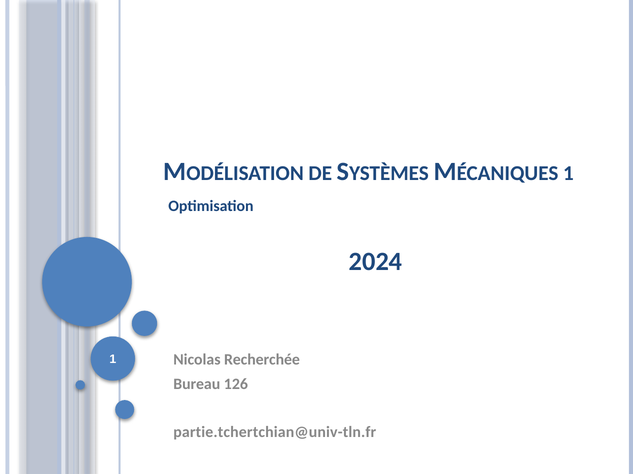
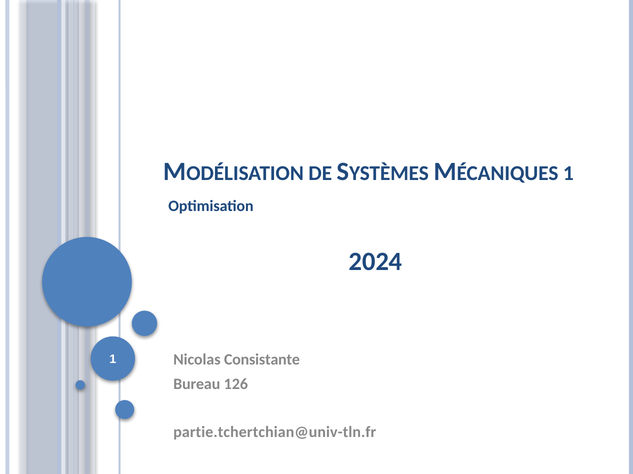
Recherchée: Recherchée -> Consistante
